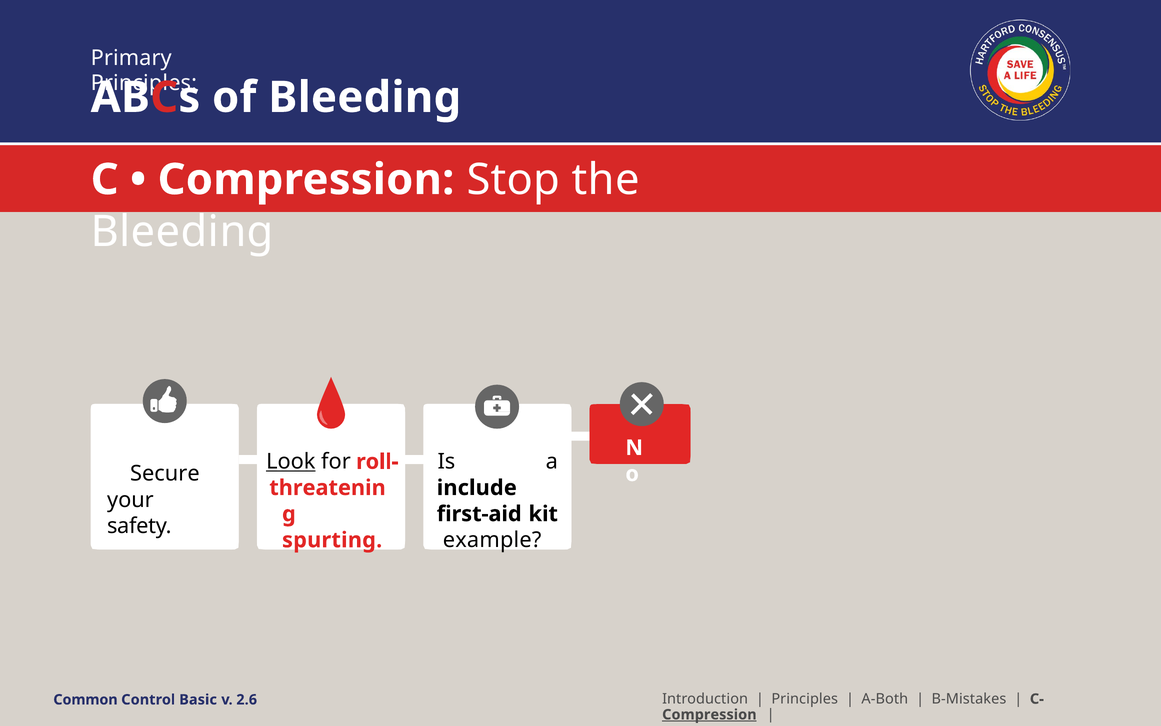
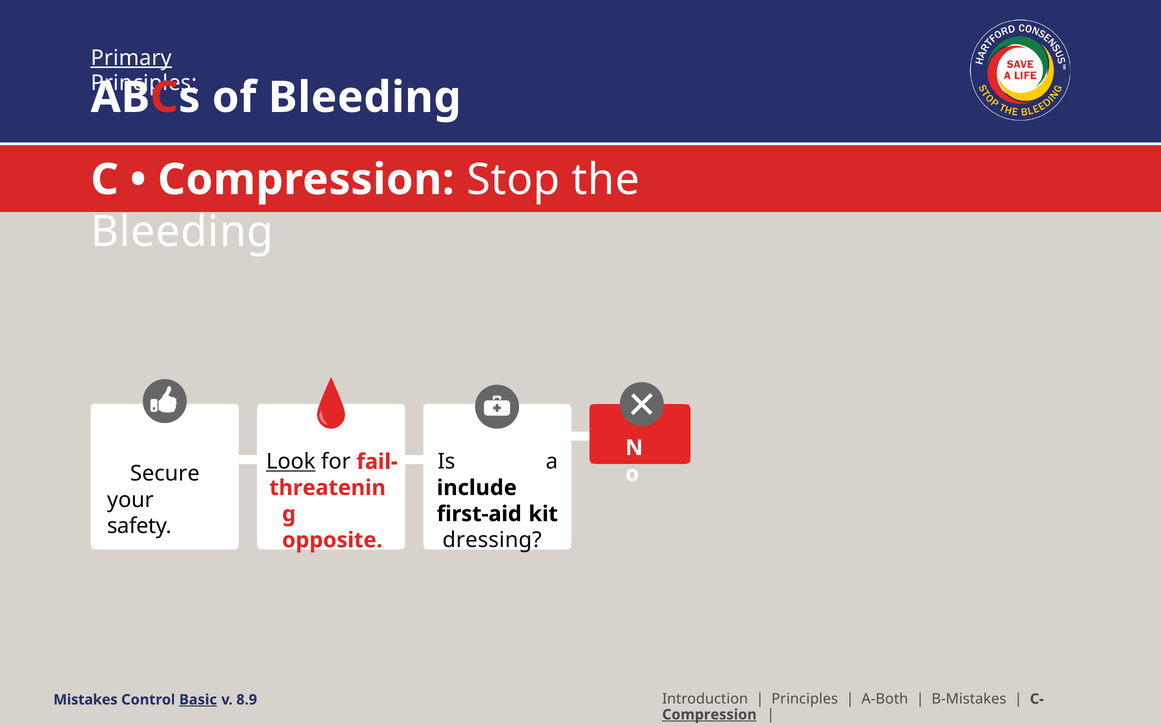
Primary underline: none -> present
roll-: roll- -> fail-
example: example -> dressing
spurting: spurting -> opposite
Common: Common -> Mistakes
Basic underline: none -> present
2.6: 2.6 -> 8.9
